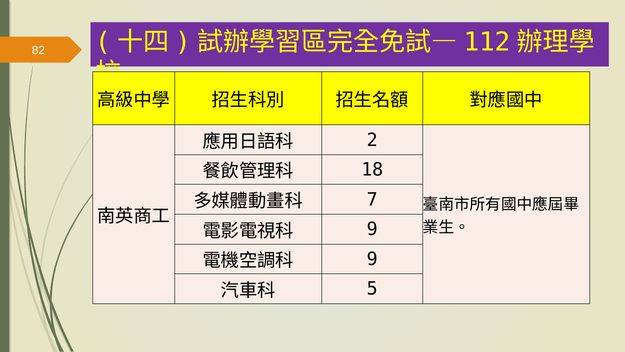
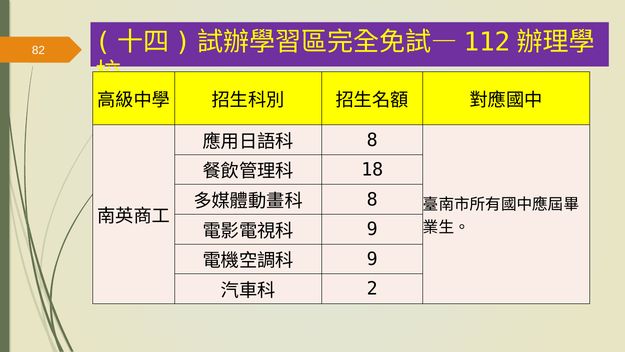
2 at (372, 140): 2 -> 8
7 at (372, 199): 7 -> 8
5: 5 -> 2
